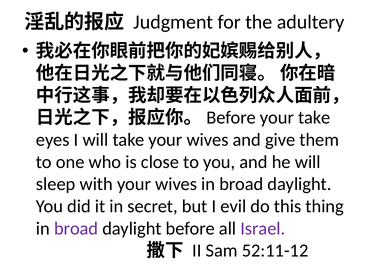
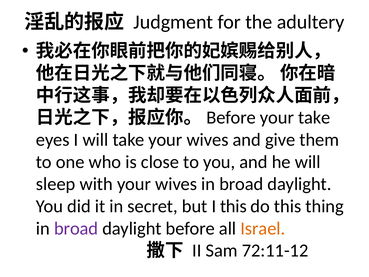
I evil: evil -> this
Israel colour: purple -> orange
52:11-12: 52:11-12 -> 72:11-12
